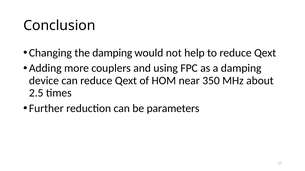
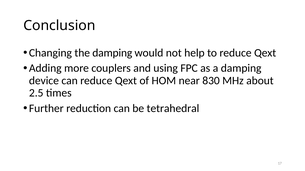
350: 350 -> 830
parameters: parameters -> tetrahedral
